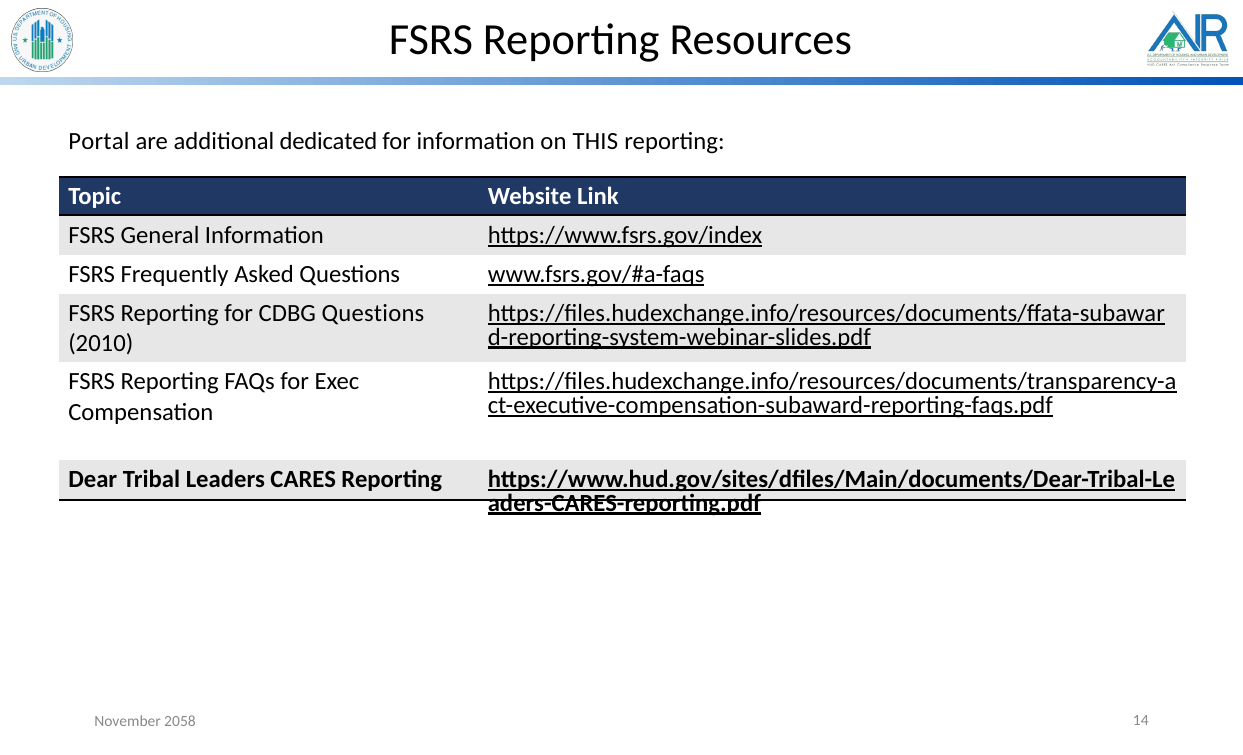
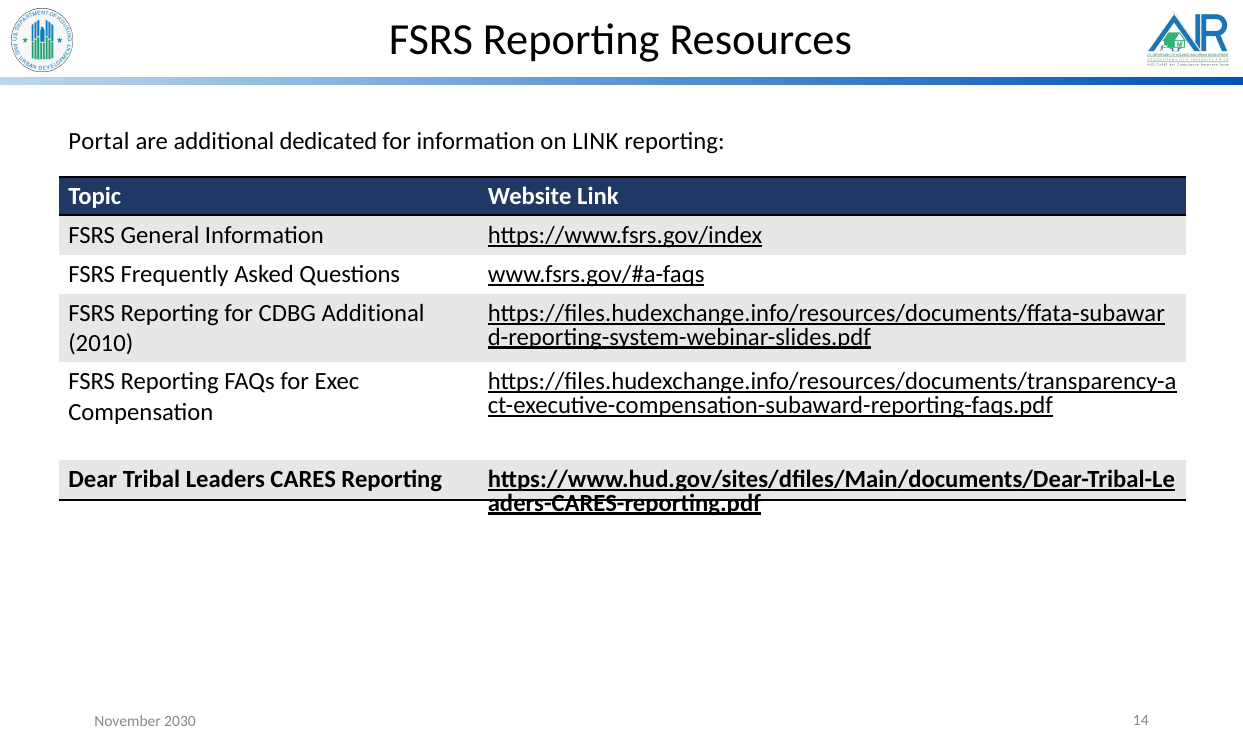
on THIS: THIS -> LINK
CDBG Questions: Questions -> Additional
2058: 2058 -> 2030
